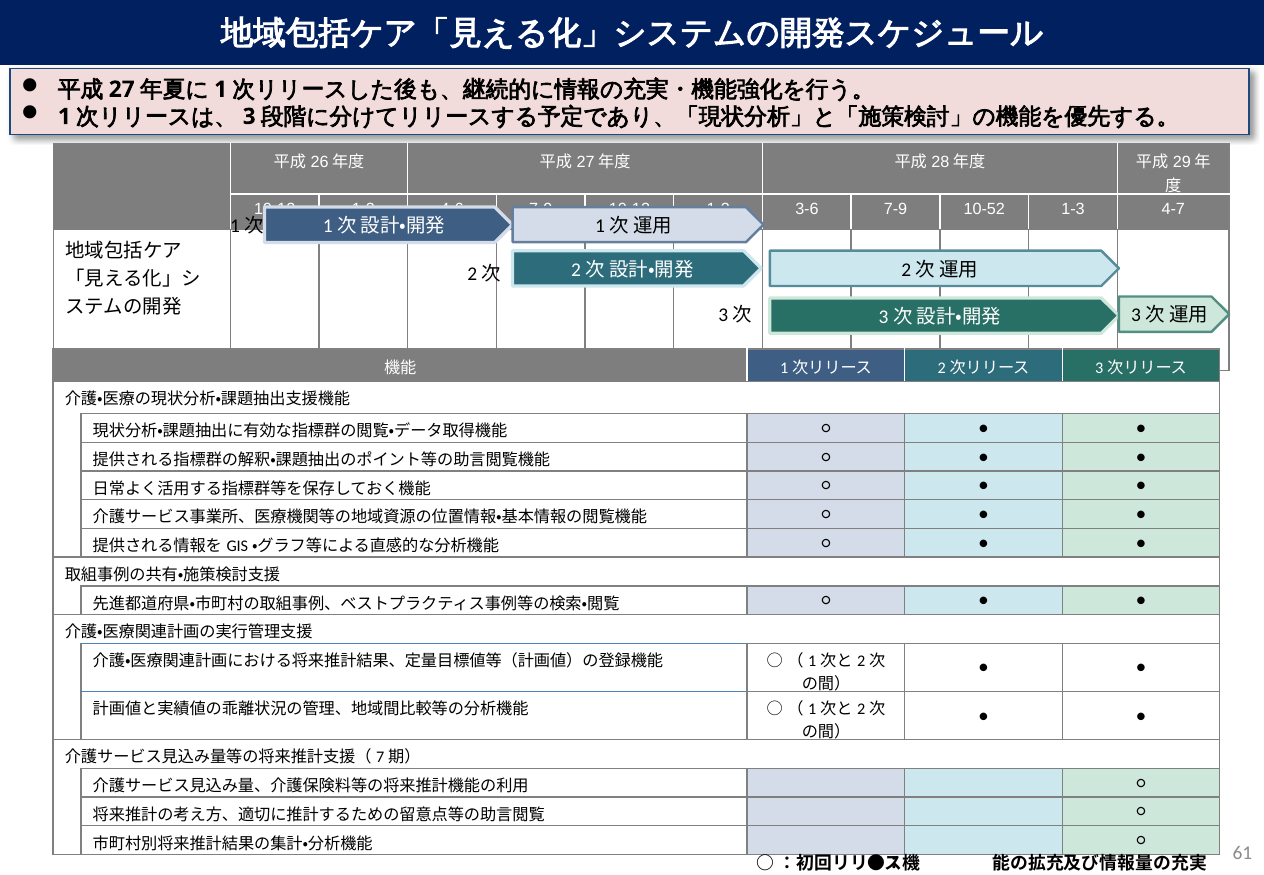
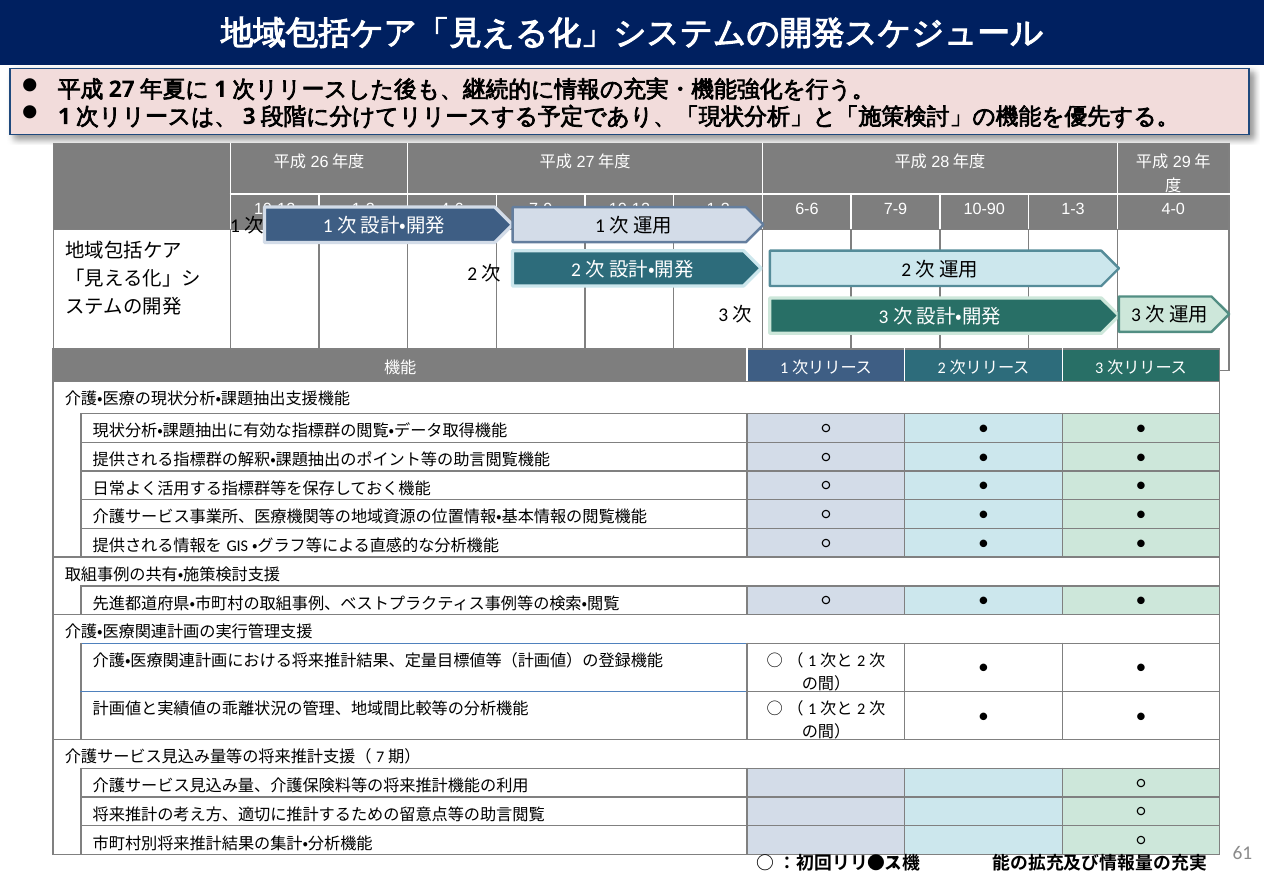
3-6: 3-6 -> 6-6
10-52: 10-52 -> 10-90
4-7: 4-7 -> 4-0
